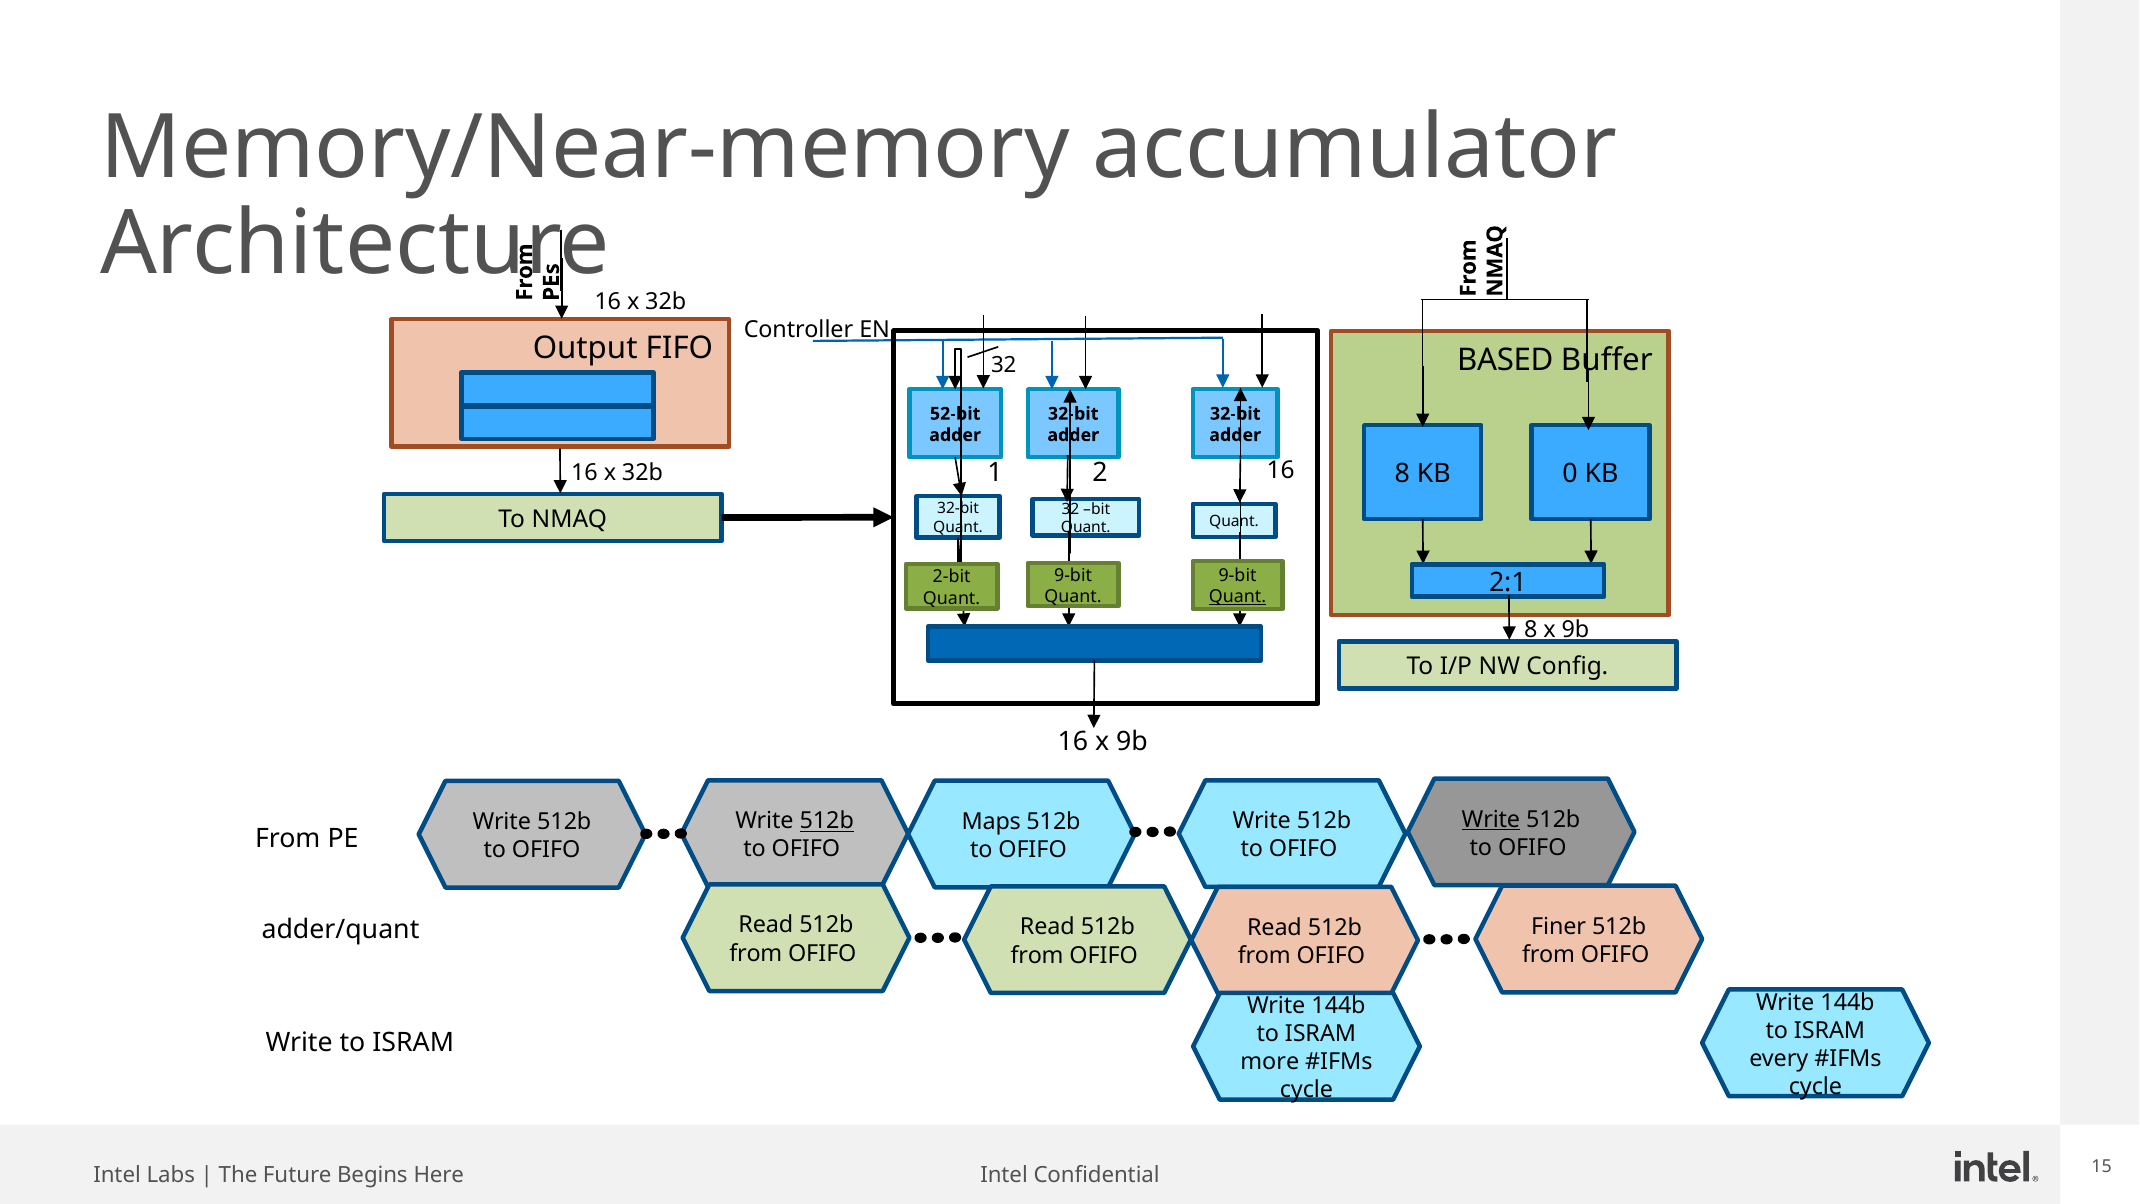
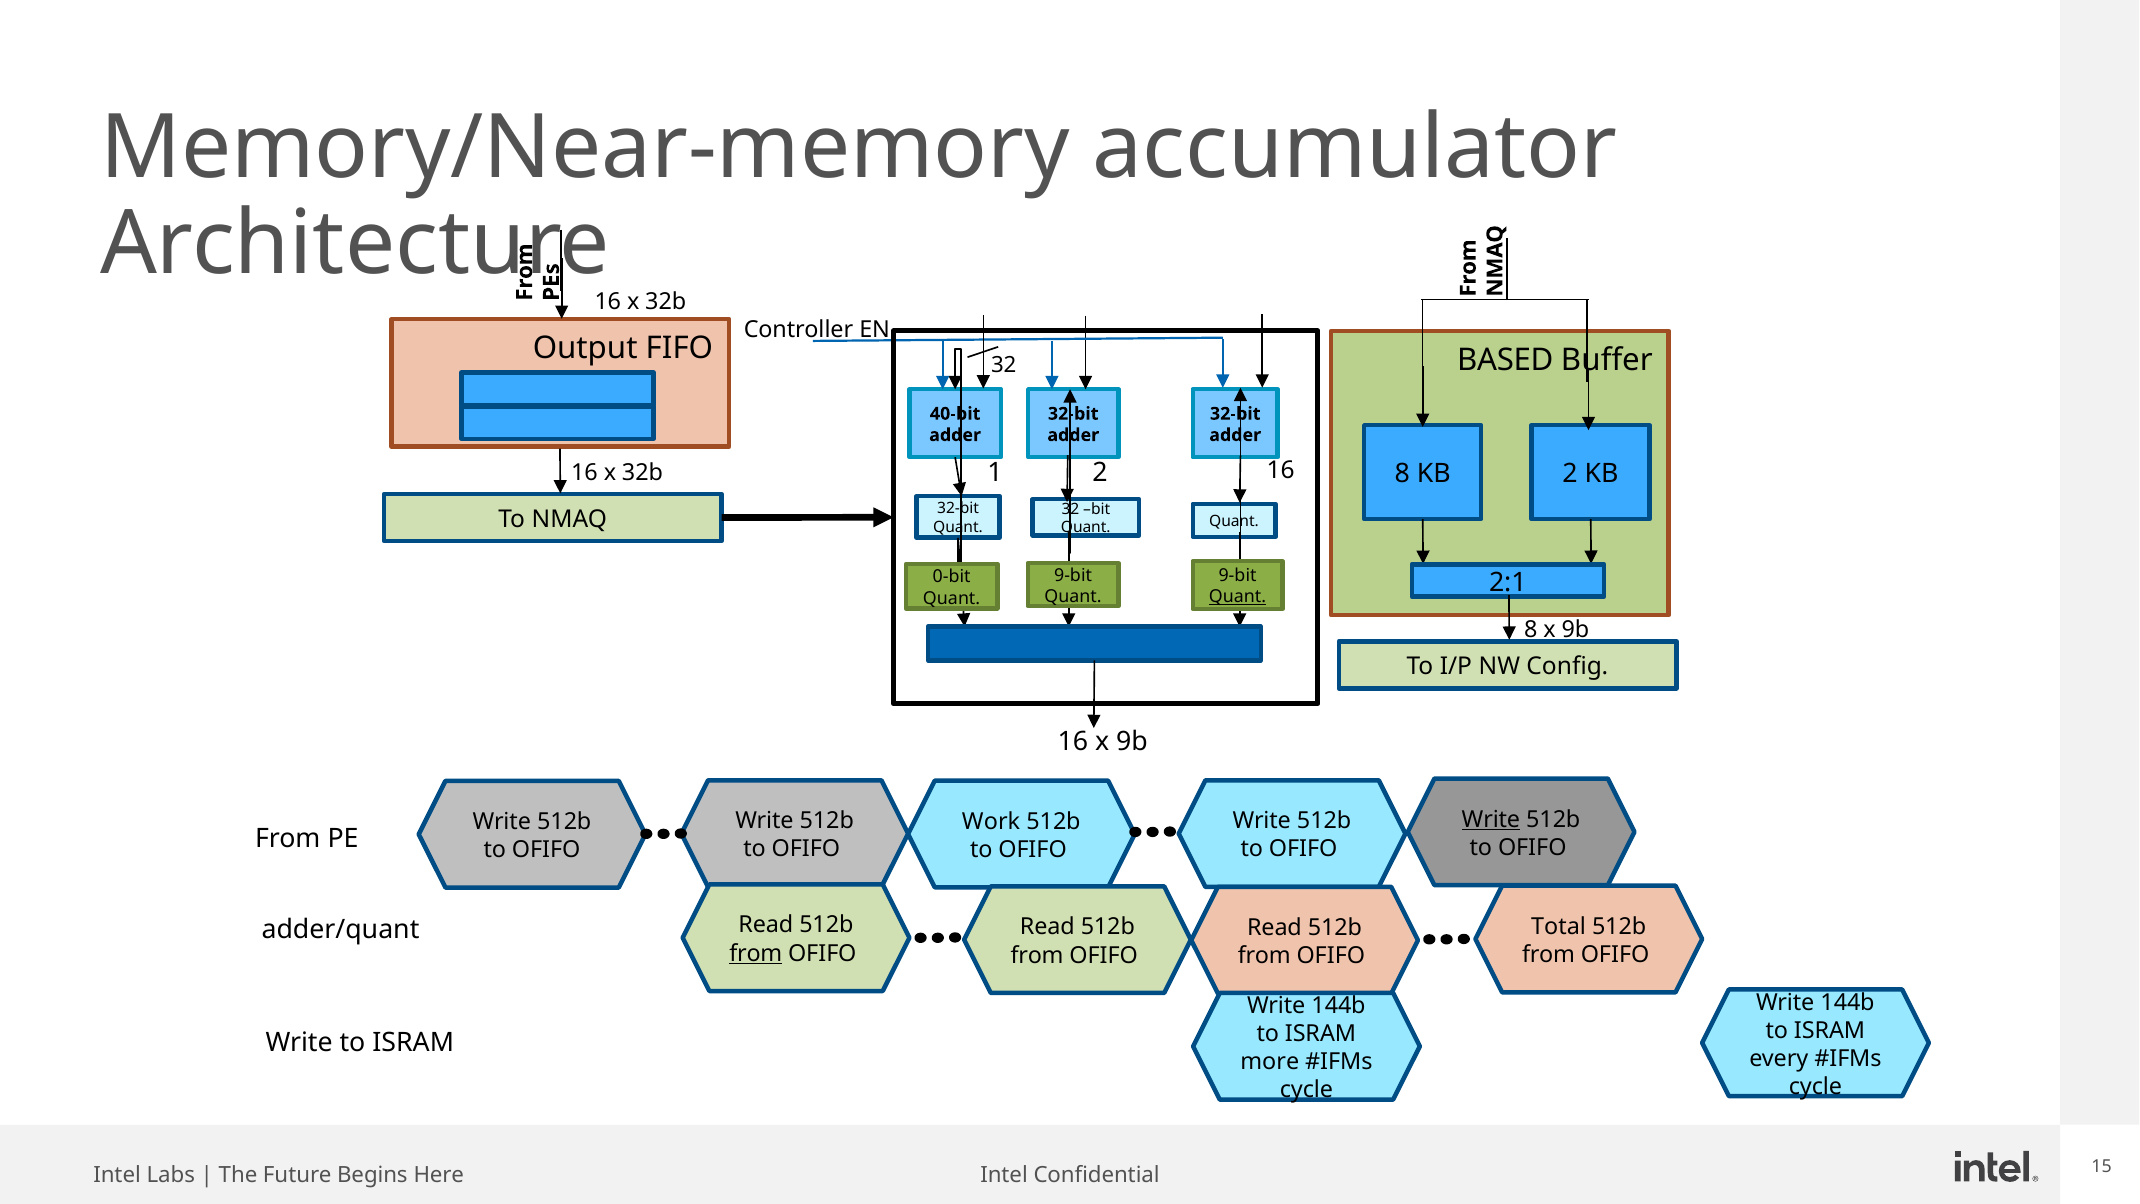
52-bit: 52-bit -> 40-bit
KB 0: 0 -> 2
2-bit: 2-bit -> 0-bit
512b at (827, 821) underline: present -> none
Maps: Maps -> Work
Finer: Finer -> Total
from at (756, 953) underline: none -> present
